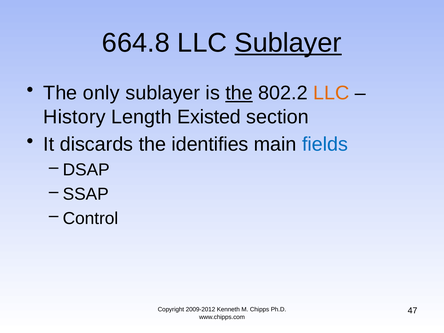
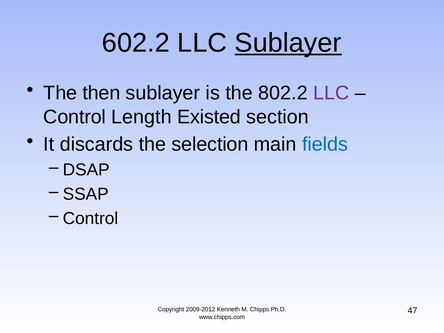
664.8: 664.8 -> 602.2
only: only -> then
the at (239, 93) underline: present -> none
LLC at (331, 93) colour: orange -> purple
History at (74, 117): History -> Control
identifies: identifies -> selection
